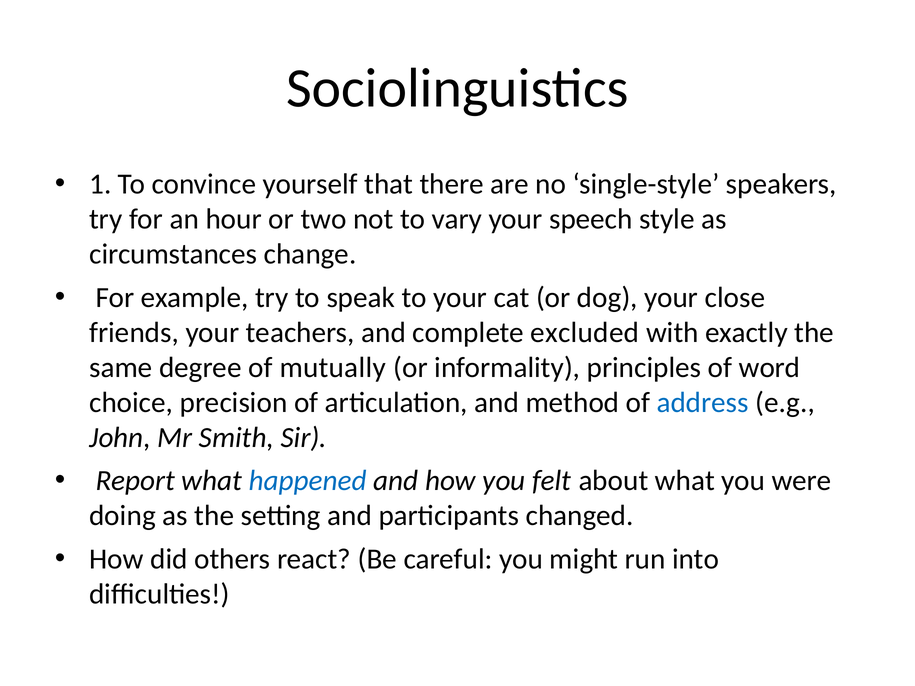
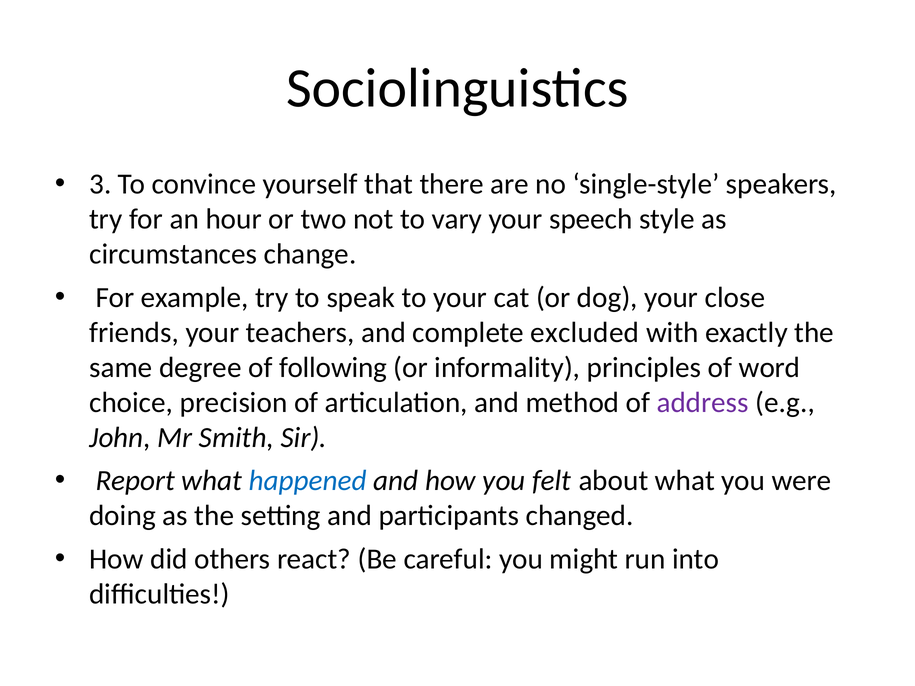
1: 1 -> 3
mutually: mutually -> following
address colour: blue -> purple
